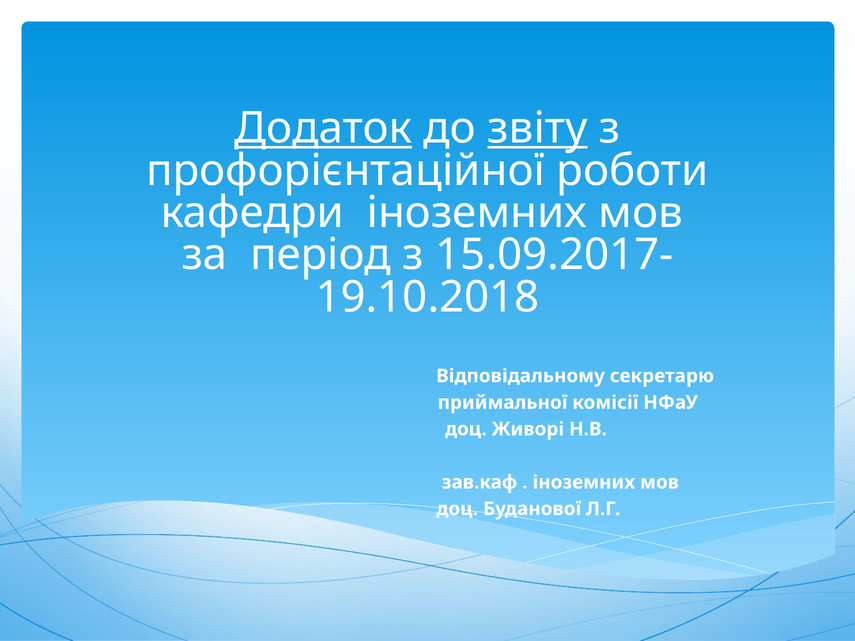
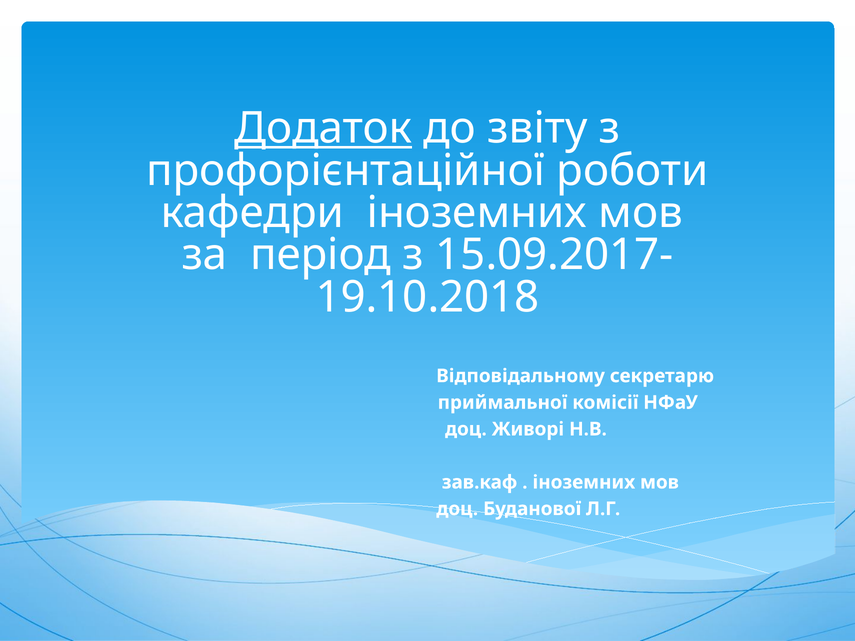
звіту underline: present -> none
